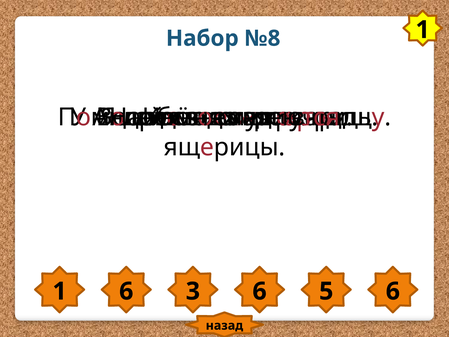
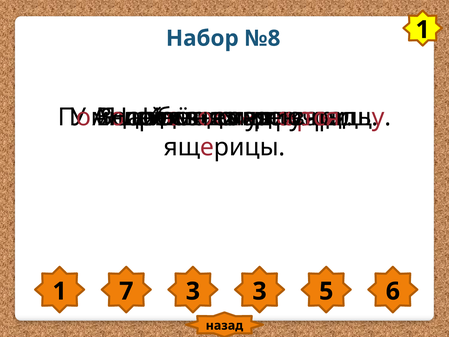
1 6: 6 -> 7
3 6: 6 -> 3
